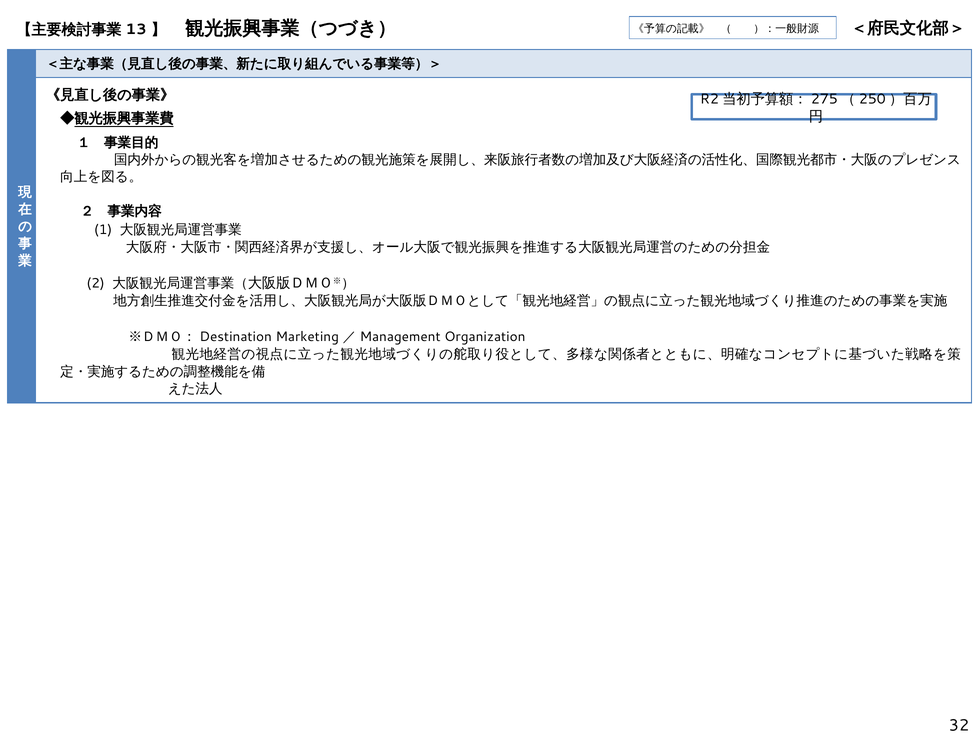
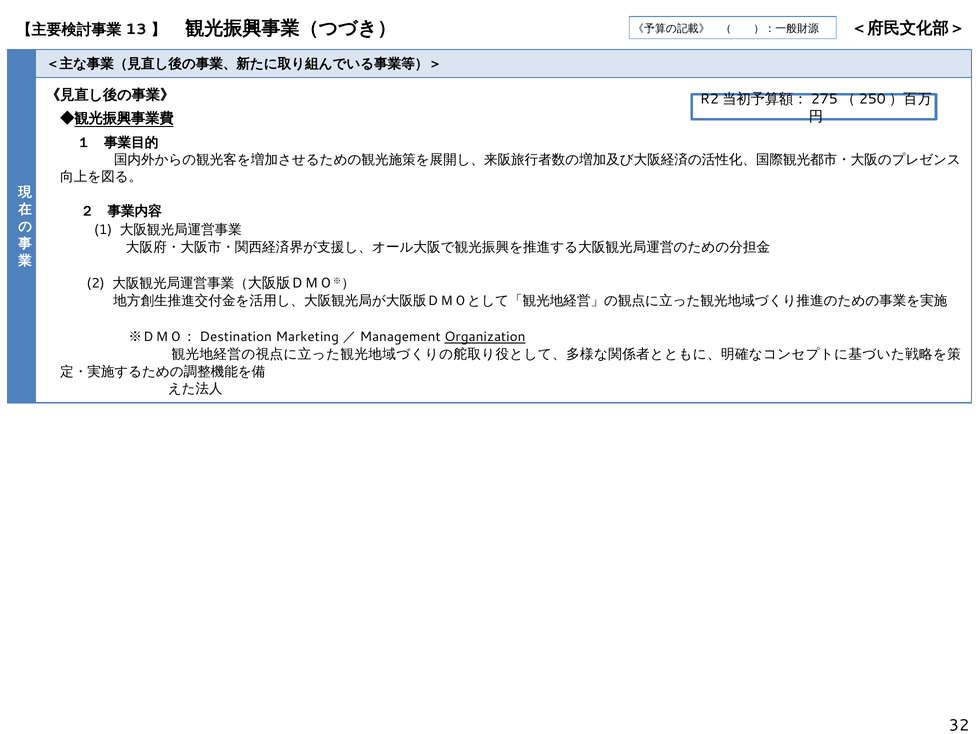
Organization underline: none -> present
